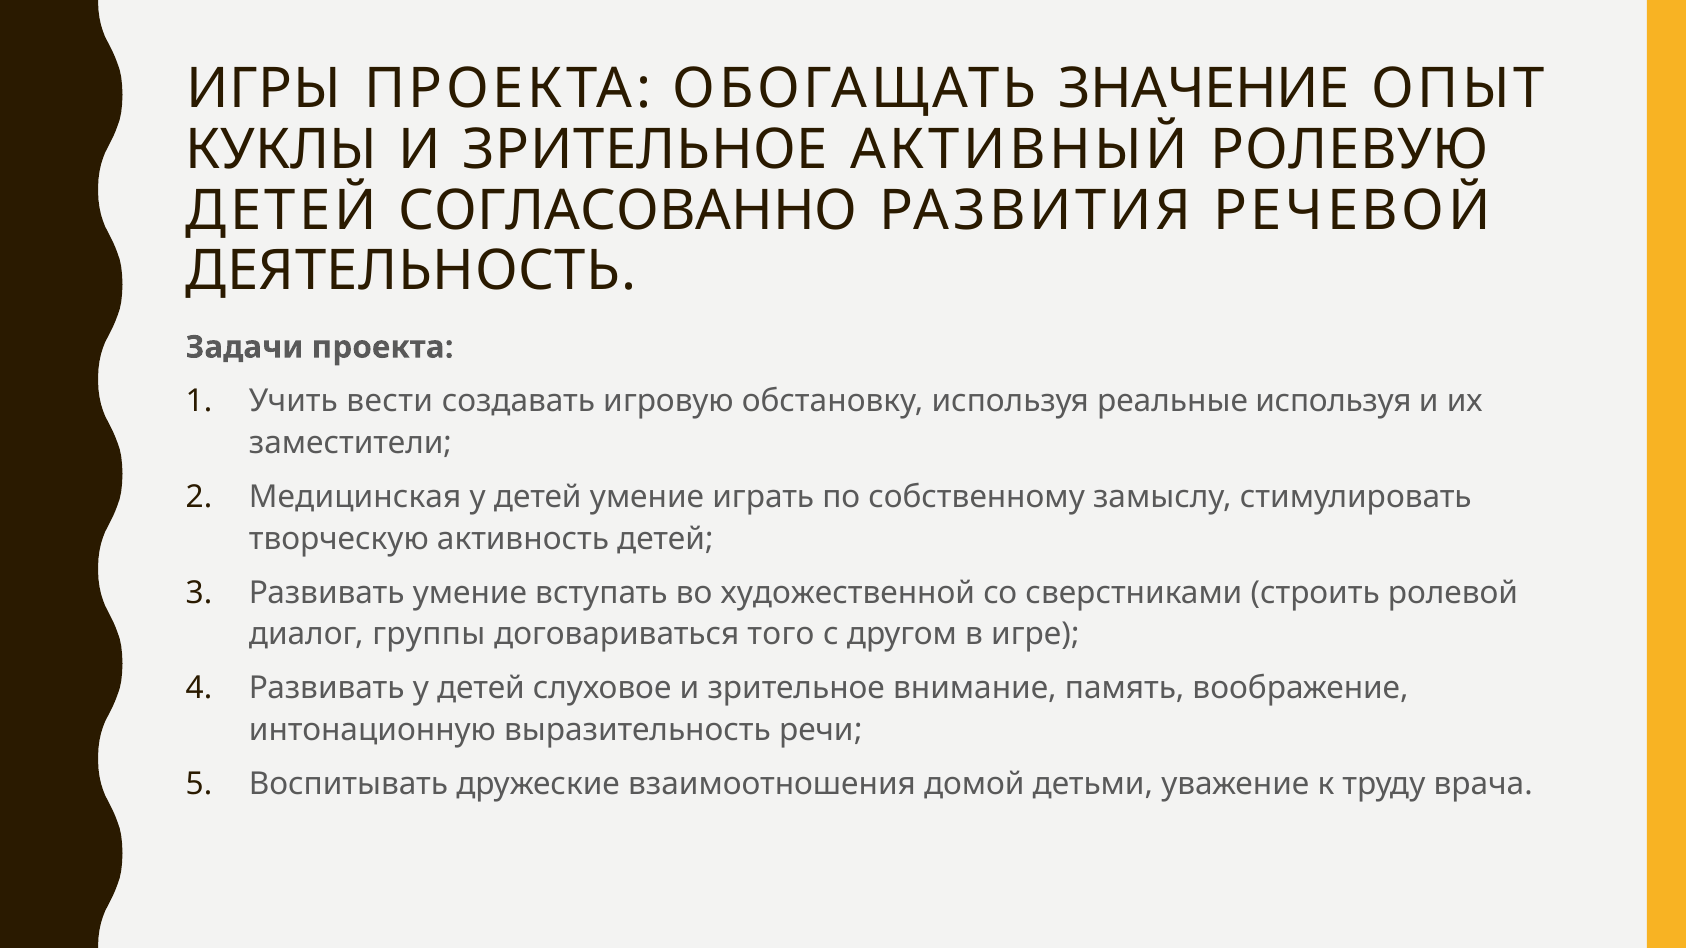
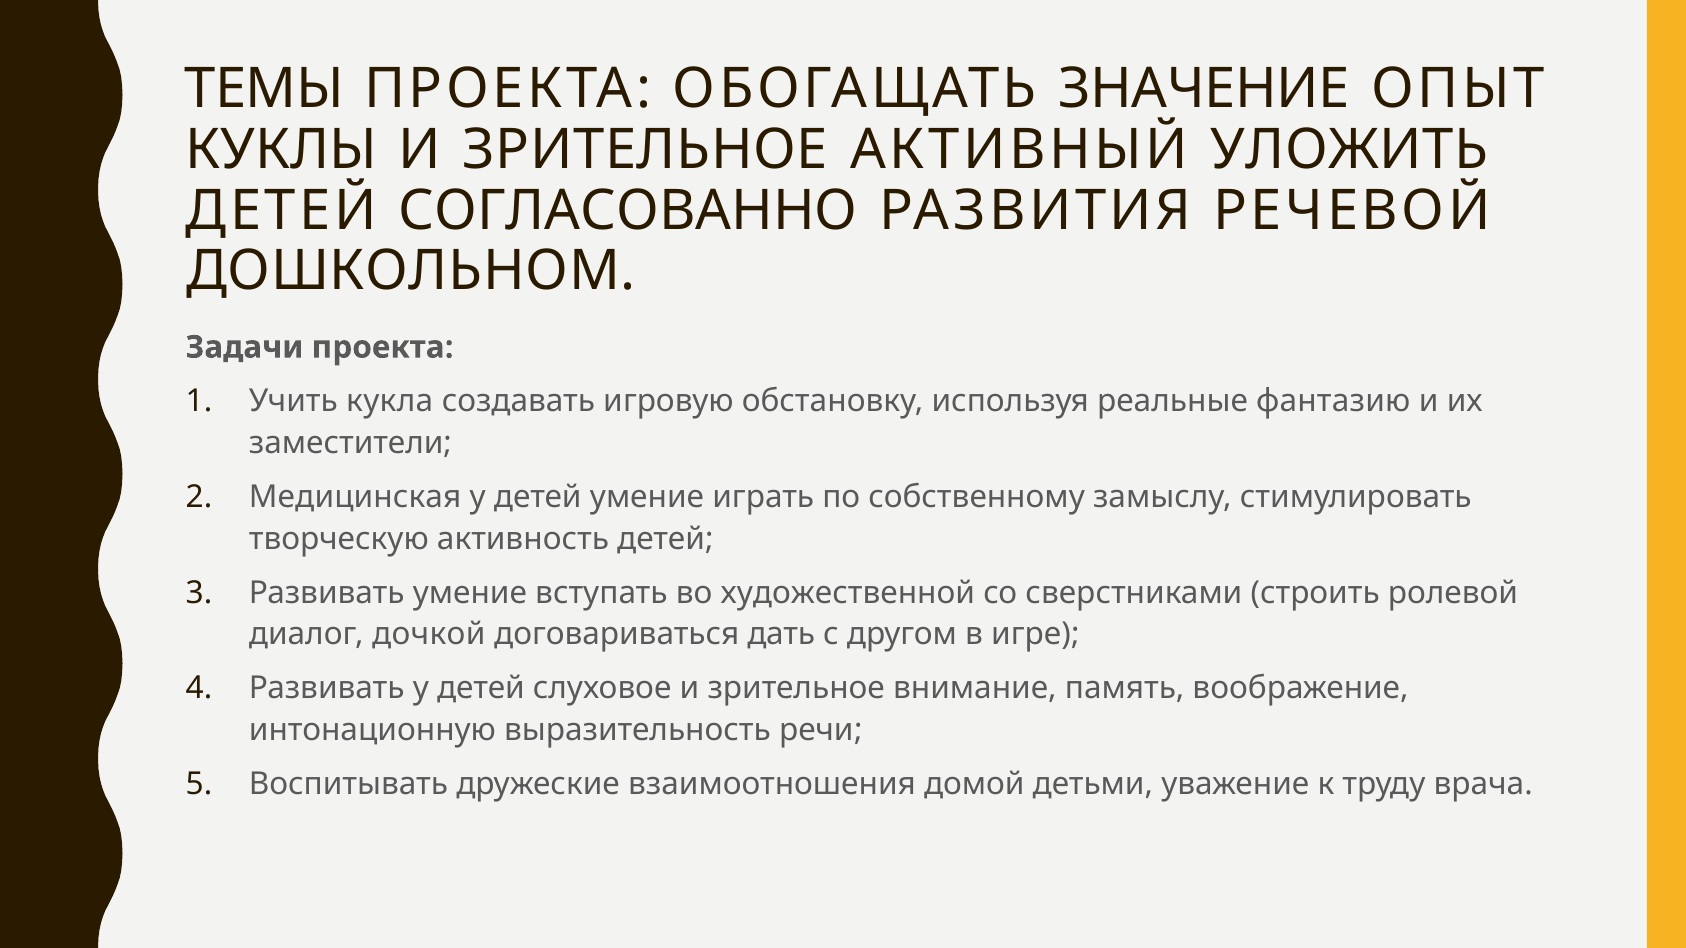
ИГРЫ: ИГРЫ -> ТЕМЫ
РОЛЕВУЮ: РОЛЕВУЮ -> УЛОЖИТЬ
ДЕЯТЕЛЬНОСТЬ: ДЕЯТЕЛЬНОСТЬ -> ДОШКОЛЬНОМ
вести: вести -> кукла
реальные используя: используя -> фантазию
группы: группы -> дочкой
того: того -> дать
